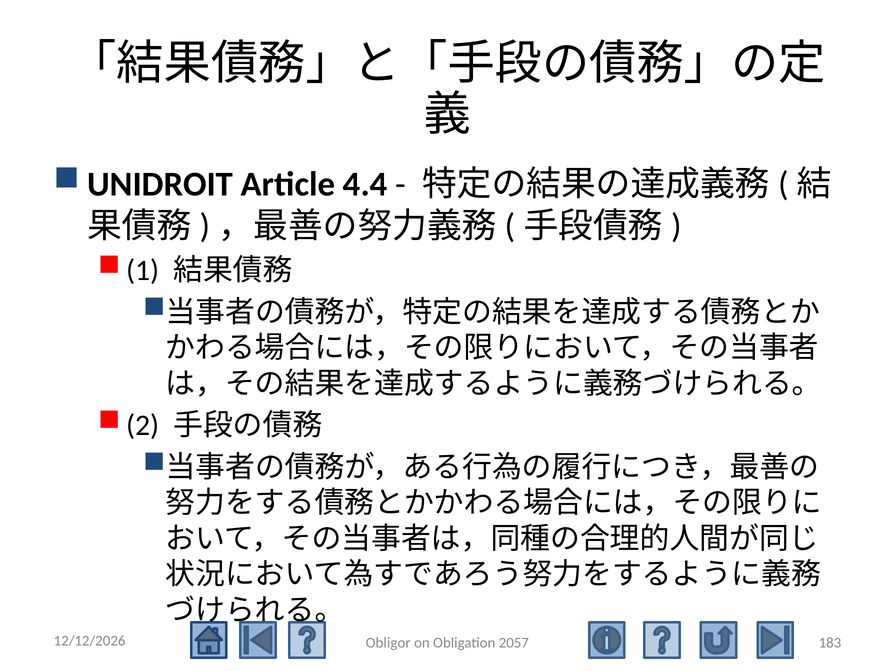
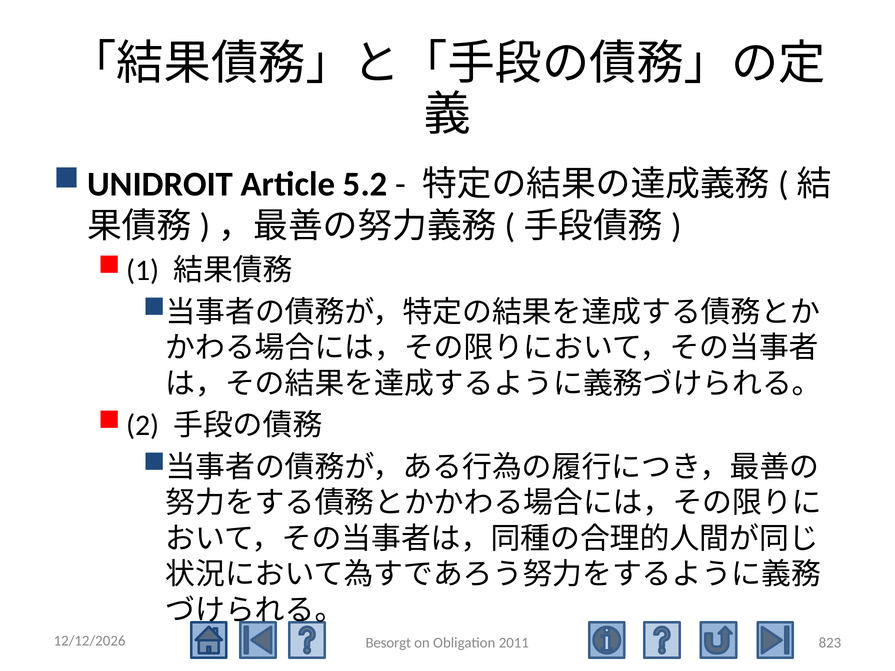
4.4: 4.4 -> 5.2
183: 183 -> 823
Obligor: Obligor -> Besorgt
2057: 2057 -> 2011
